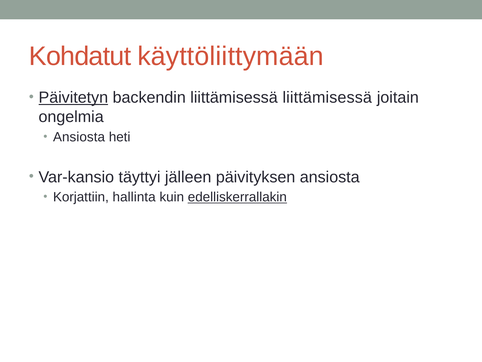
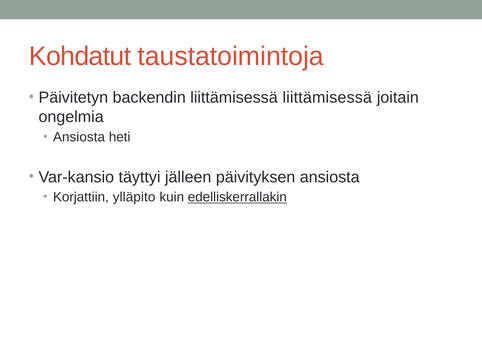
käyttöliittymään: käyttöliittymään -> taustatoimintoja
Päivitetyn underline: present -> none
hallinta: hallinta -> ylläpito
